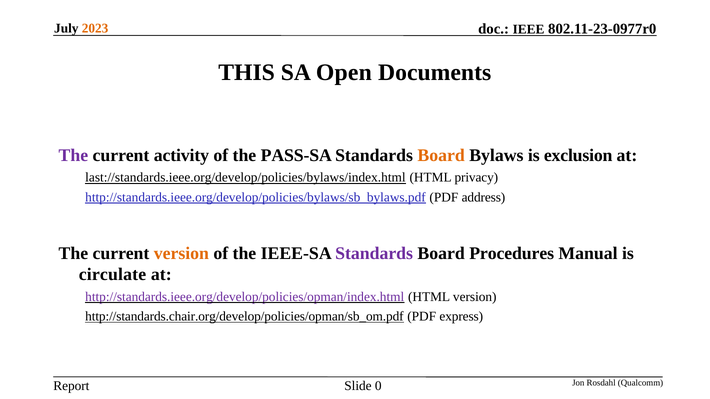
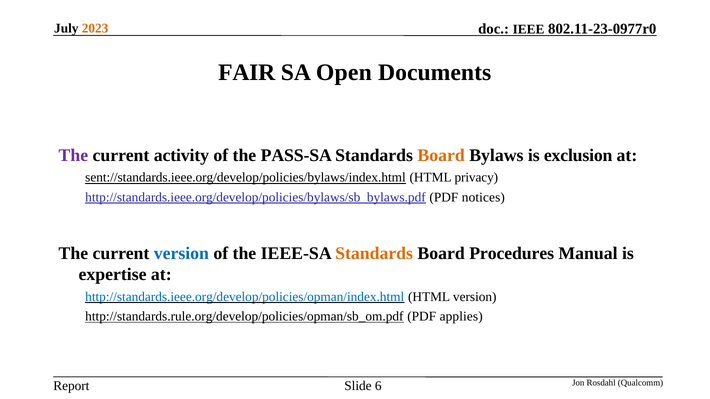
THIS: THIS -> FAIR
last://standards.ieee.org/develop/policies/bylaws/index.html: last://standards.ieee.org/develop/policies/bylaws/index.html -> sent://standards.ieee.org/develop/policies/bylaws/index.html
address: address -> notices
version at (181, 254) colour: orange -> blue
Standards at (374, 254) colour: purple -> orange
circulate: circulate -> expertise
http://standards.ieee.org/develop/policies/opman/index.html colour: purple -> blue
http://standards.chair.org/develop/policies/opman/sb_om.pdf: http://standards.chair.org/develop/policies/opman/sb_om.pdf -> http://standards.rule.org/develop/policies/opman/sb_om.pdf
express: express -> applies
0: 0 -> 6
